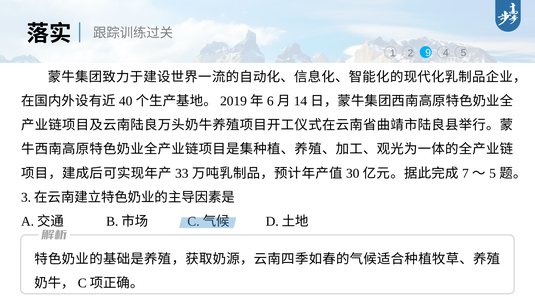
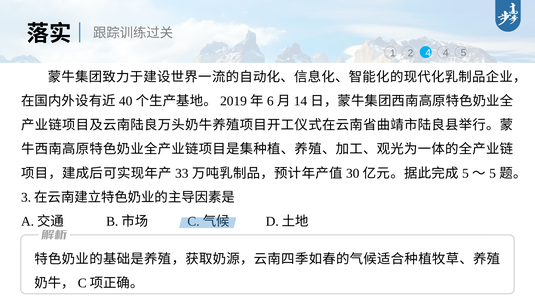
2 9: 9 -> 4
7 at (465, 173): 7 -> 5
